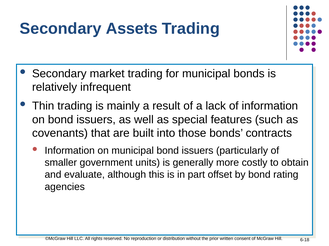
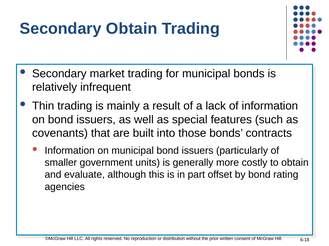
Secondary Assets: Assets -> Obtain
